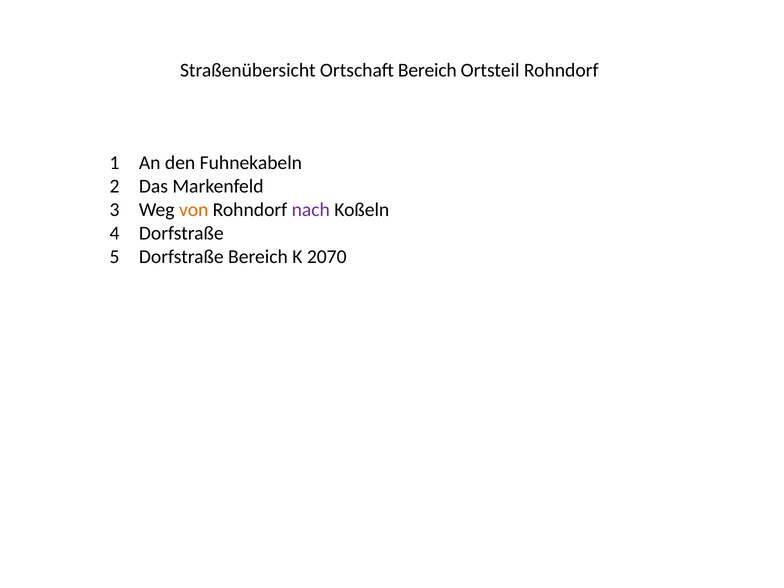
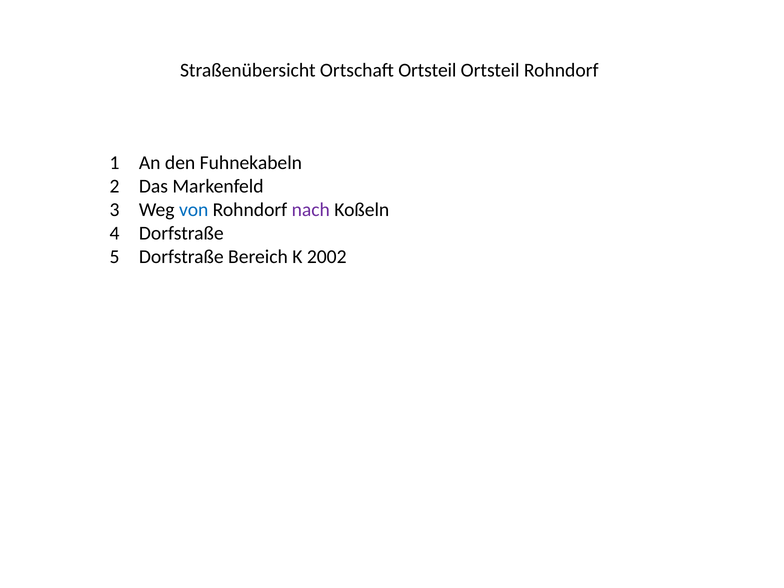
Ortschaft Bereich: Bereich -> Ortsteil
von colour: orange -> blue
2070: 2070 -> 2002
